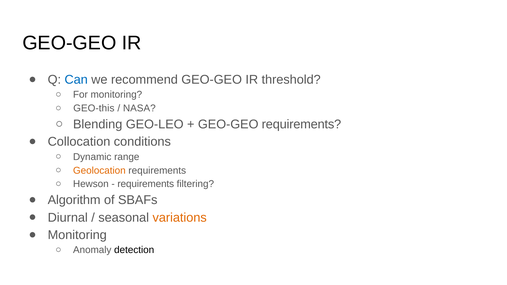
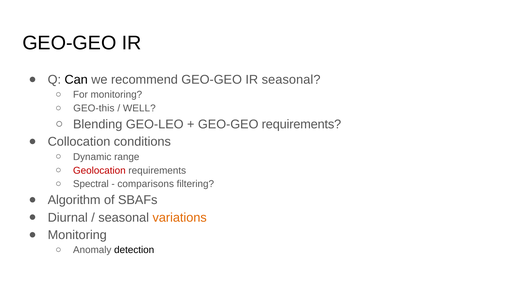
Can colour: blue -> black
IR threshold: threshold -> seasonal
NASA: NASA -> WELL
Geolocation colour: orange -> red
Hewson: Hewson -> Spectral
requirements at (146, 184): requirements -> comparisons
